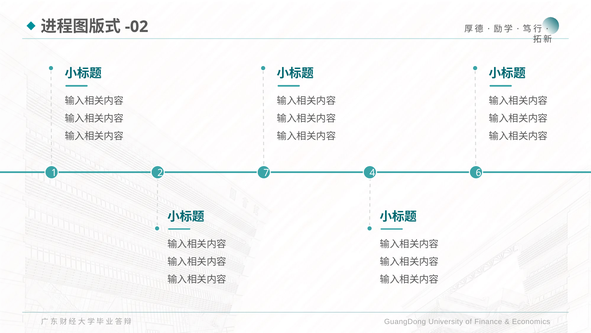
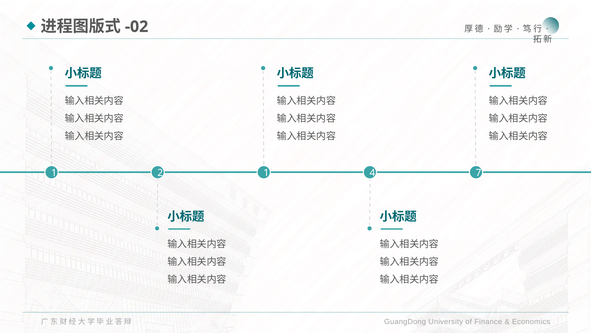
2 7: 7 -> 1
6: 6 -> 7
